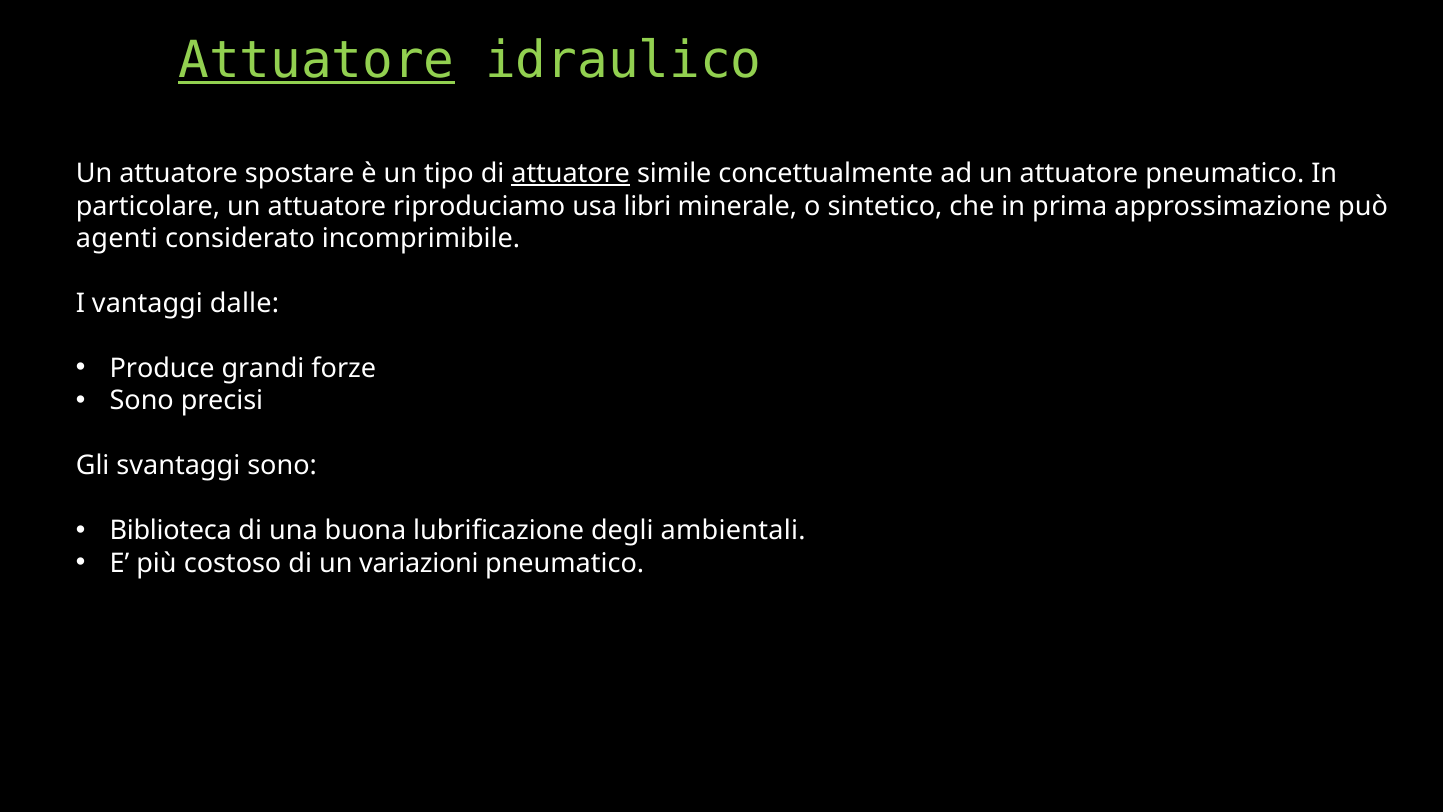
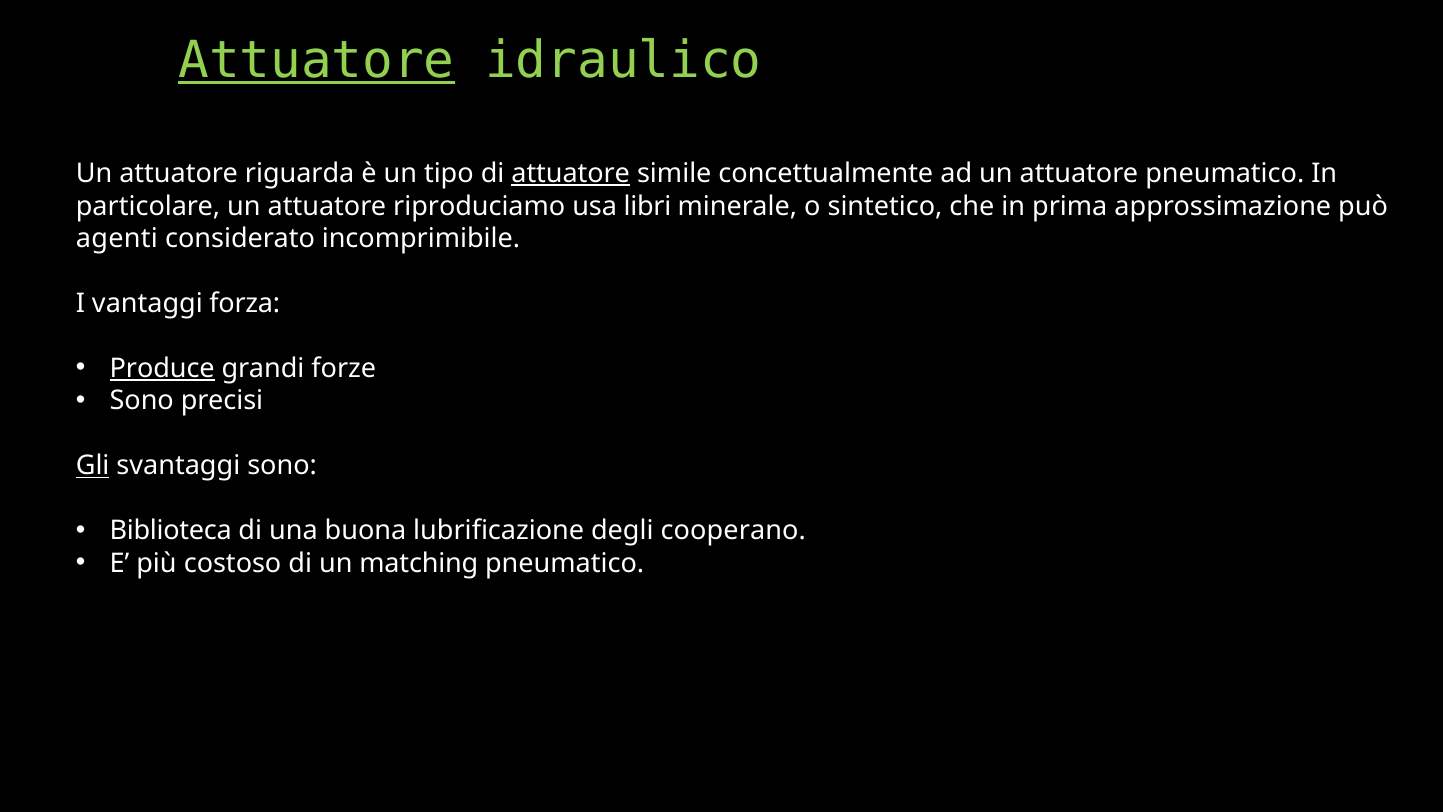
spostare: spostare -> riguarda
dalle: dalle -> forza
Produce underline: none -> present
Gli underline: none -> present
ambientali: ambientali -> cooperano
variazioni: variazioni -> matching
